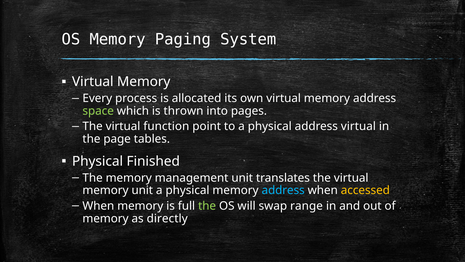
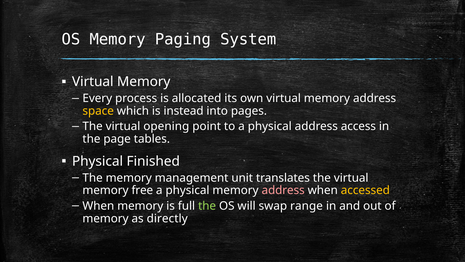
space colour: light green -> yellow
thrown: thrown -> instead
function: function -> opening
address virtual: virtual -> access
memory unit: unit -> free
address at (283, 190) colour: light blue -> pink
